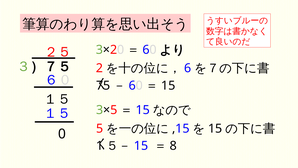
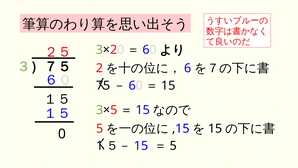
8 at (173, 145): 8 -> 5
